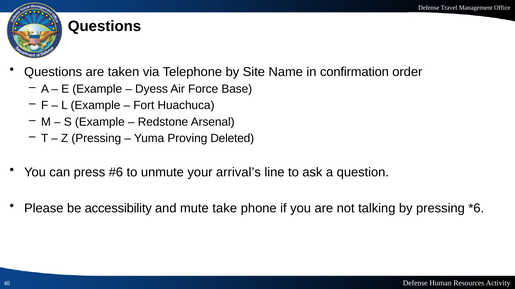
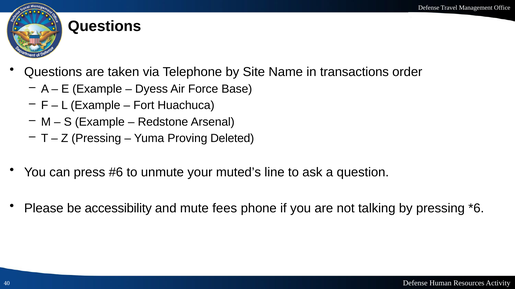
confirmation: confirmation -> transactions
arrival’s: arrival’s -> muted’s
take: take -> fees
